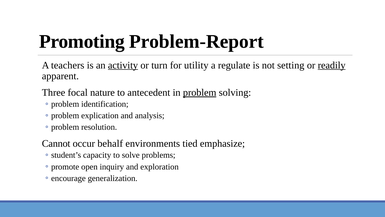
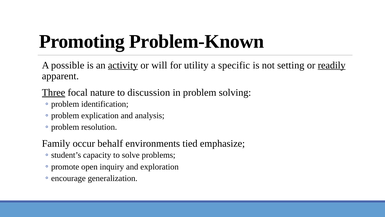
Problem-Report: Problem-Report -> Problem-Known
teachers: teachers -> possible
turn: turn -> will
regulate: regulate -> specific
Three underline: none -> present
antecedent: antecedent -> discussion
problem at (200, 92) underline: present -> none
Cannot: Cannot -> Family
